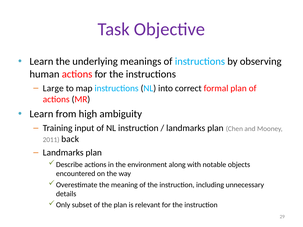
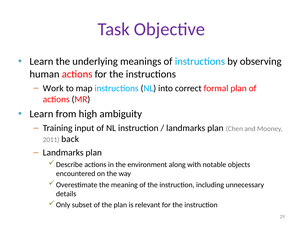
Large: Large -> Work
